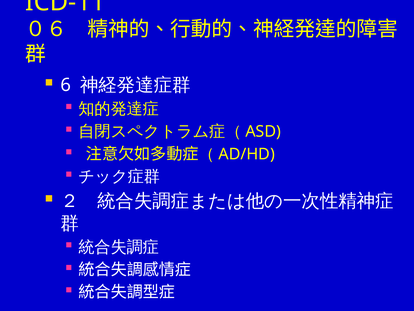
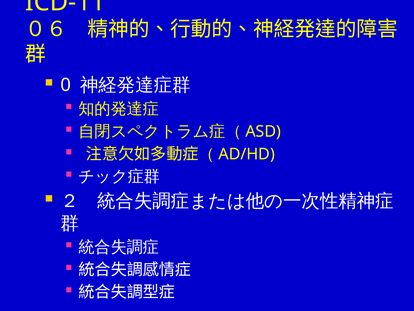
6: 6 -> 0
